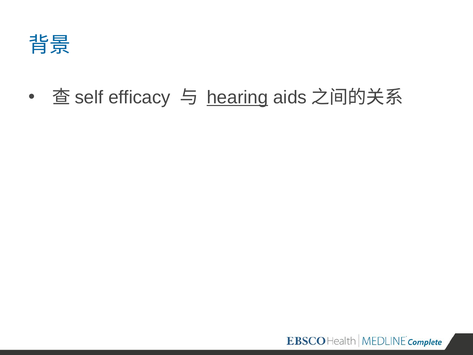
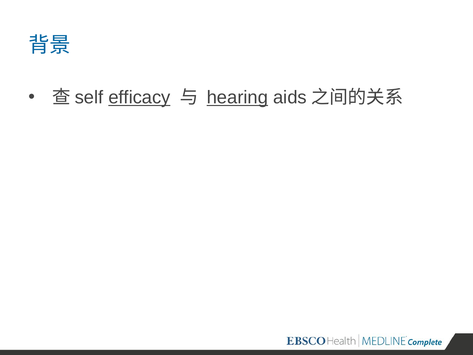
efficacy underline: none -> present
